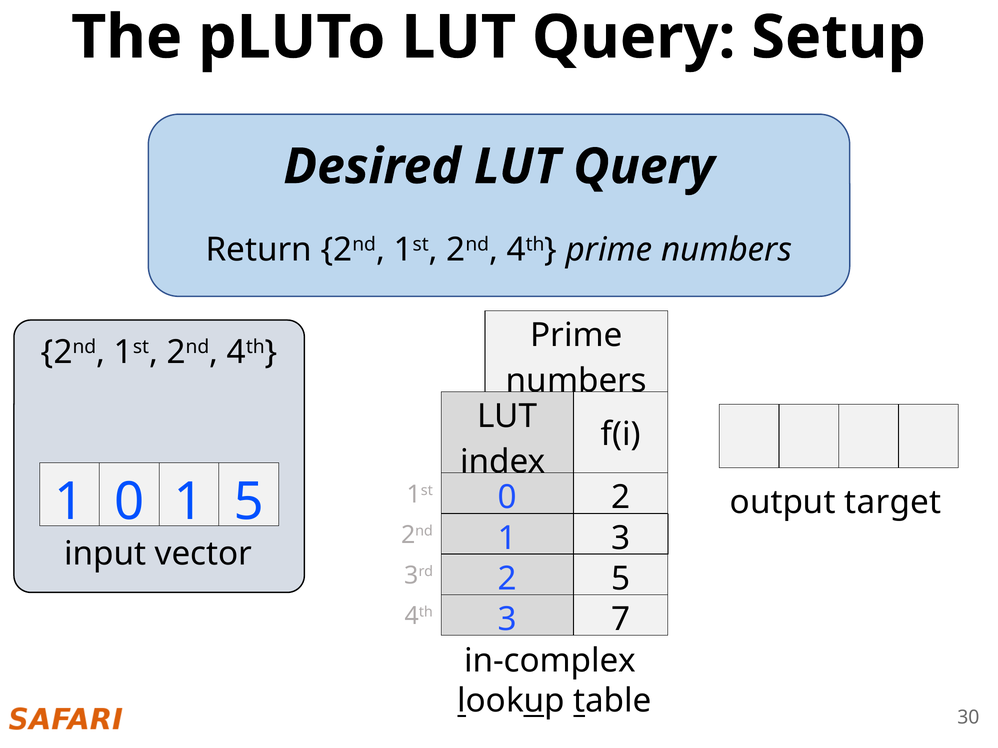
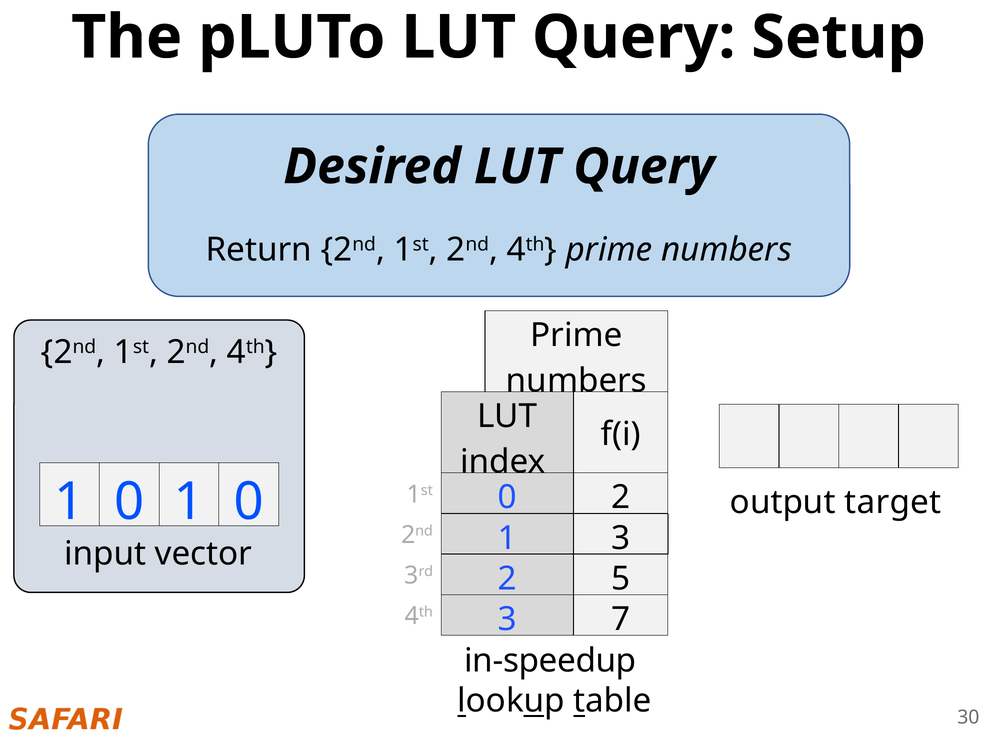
0 1 5: 5 -> 0
in-complex: in-complex -> in-speedup
